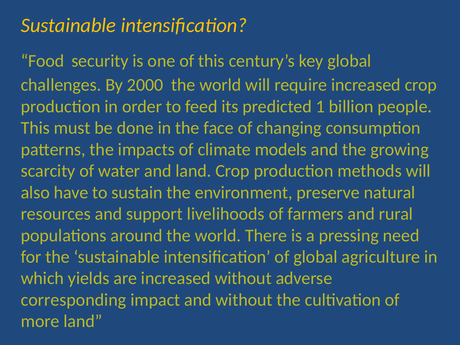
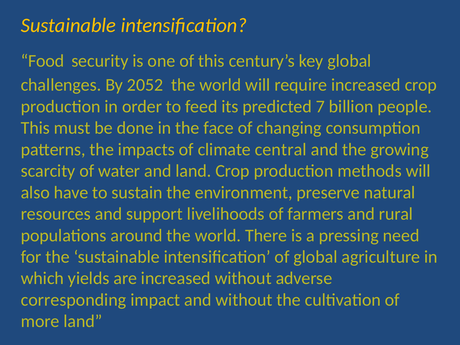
2000: 2000 -> 2052
1: 1 -> 7
models: models -> central
